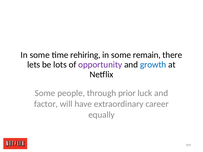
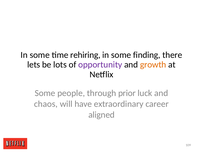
remain: remain -> finding
growth colour: blue -> orange
factor: factor -> chaos
equally: equally -> aligned
